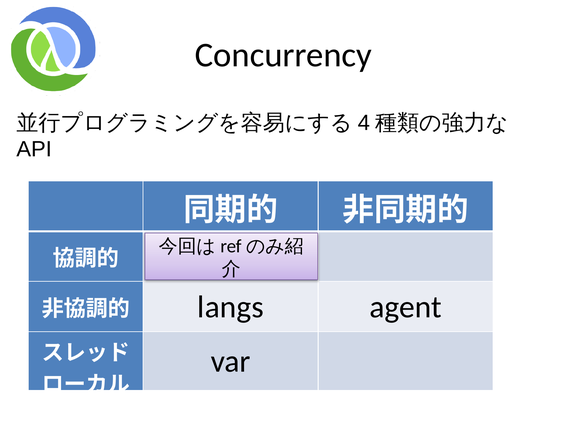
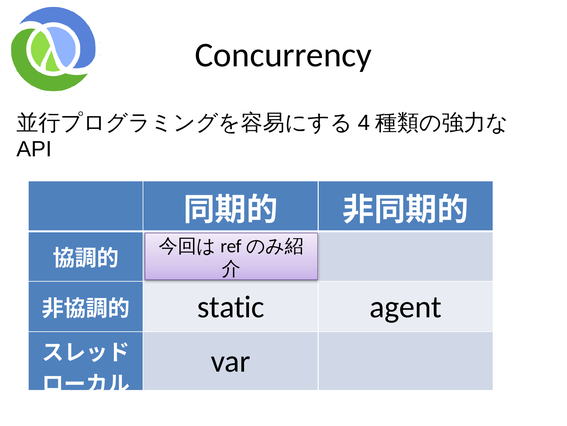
langs: langs -> static
